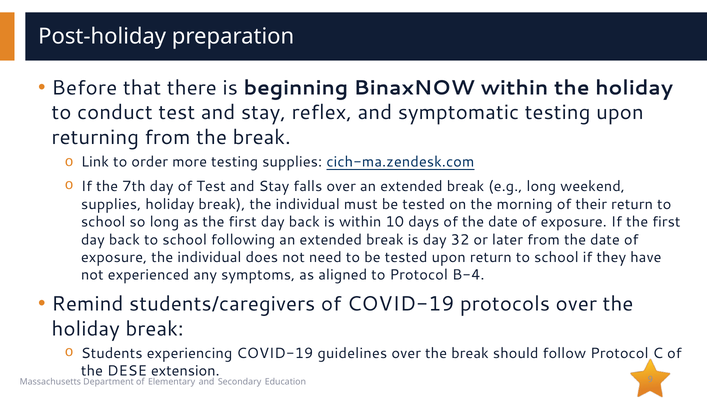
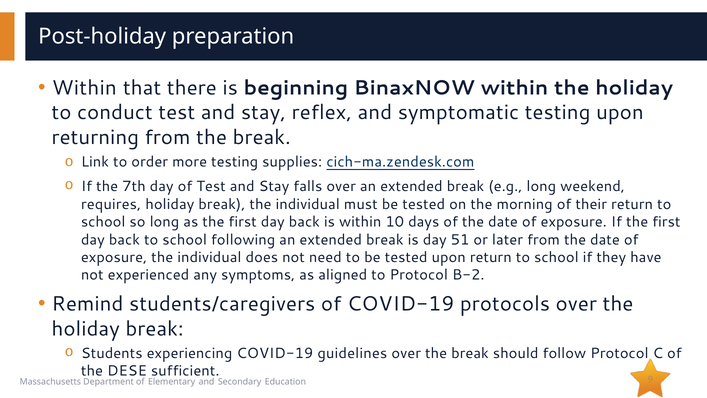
Before at (84, 88): Before -> Within
supplies at (111, 204): supplies -> requires
32: 32 -> 51
B-4: B-4 -> B-2
extension: extension -> sufficient
